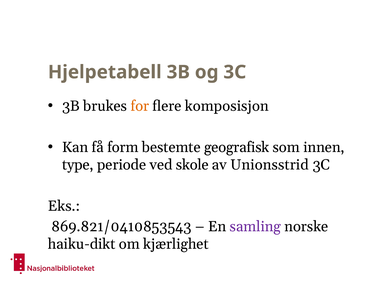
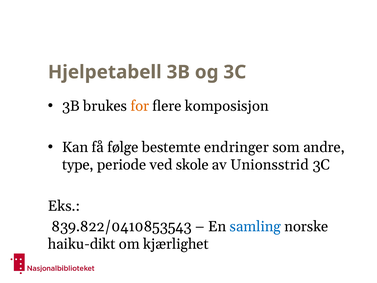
form: form -> følge
geografisk: geografisk -> endringer
innen: innen -> andre
869.821/0410853543: 869.821/0410853543 -> 839.822/0410853543
samling colour: purple -> blue
